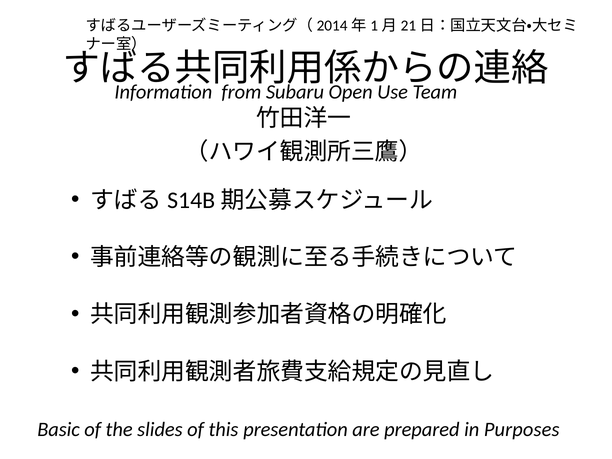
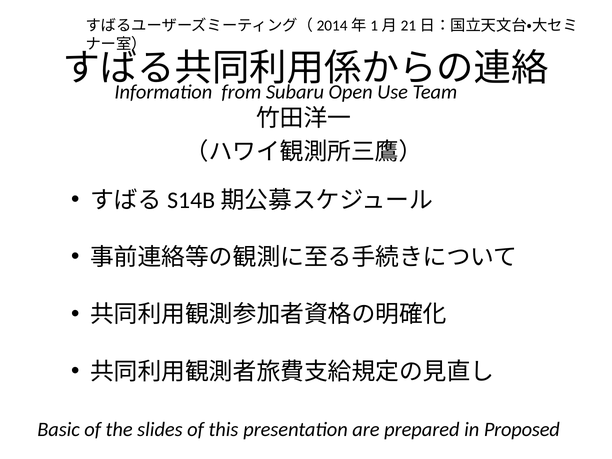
Purposes: Purposes -> Proposed
